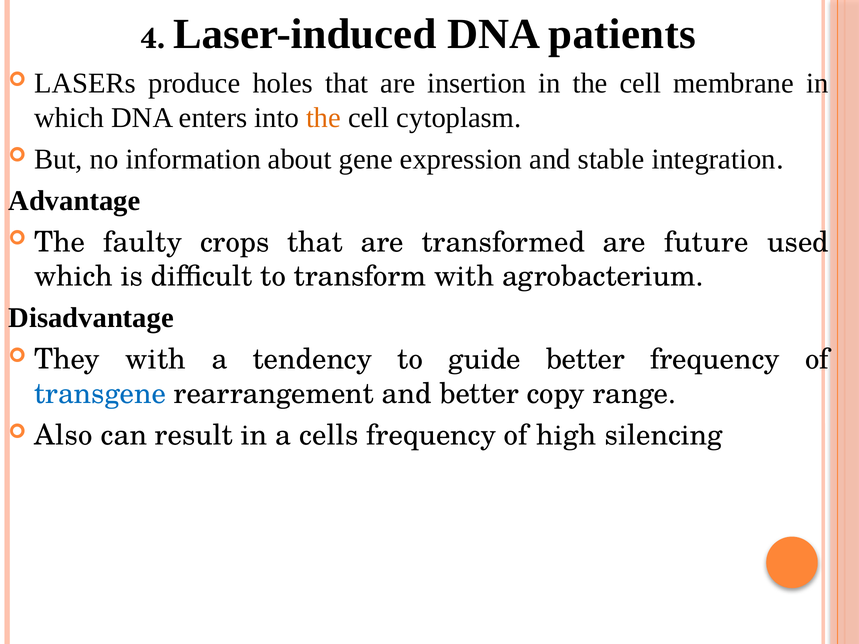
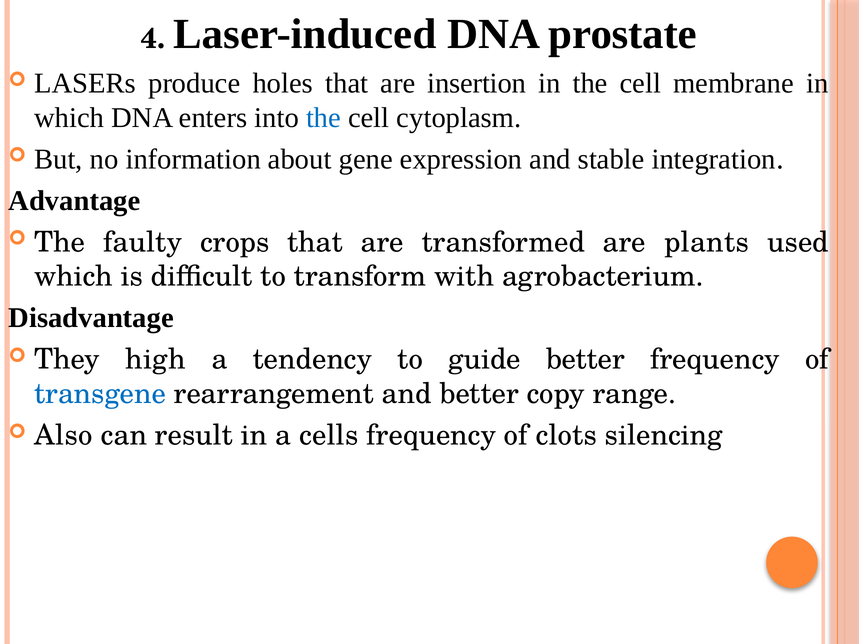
patients: patients -> prostate
the at (323, 118) colour: orange -> blue
future: future -> plants
They with: with -> high
high: high -> clots
